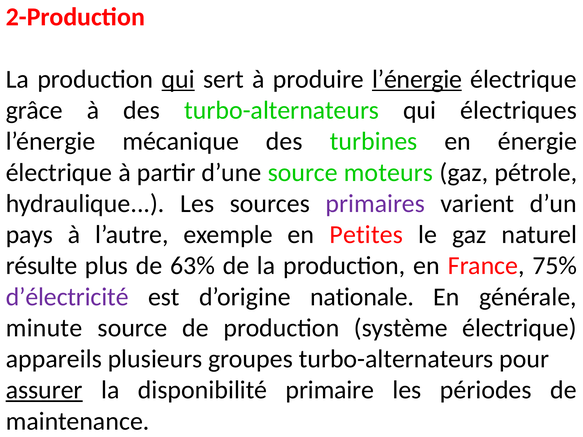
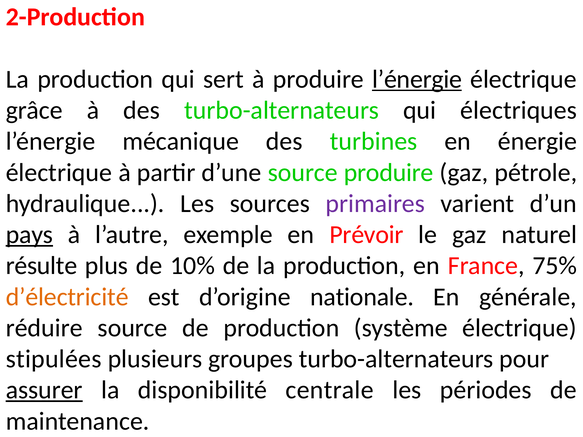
qui at (178, 79) underline: present -> none
source moteurs: moteurs -> produire
pays underline: none -> present
Petites: Petites -> Prévoir
63%: 63% -> 10%
d’électricité colour: purple -> orange
minute: minute -> réduire
appareils: appareils -> stipulées
primaire: primaire -> centrale
